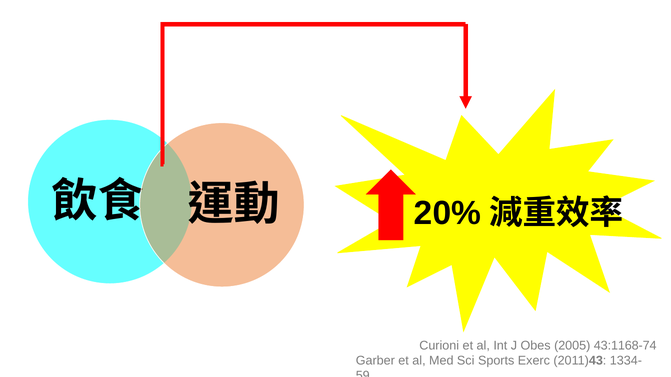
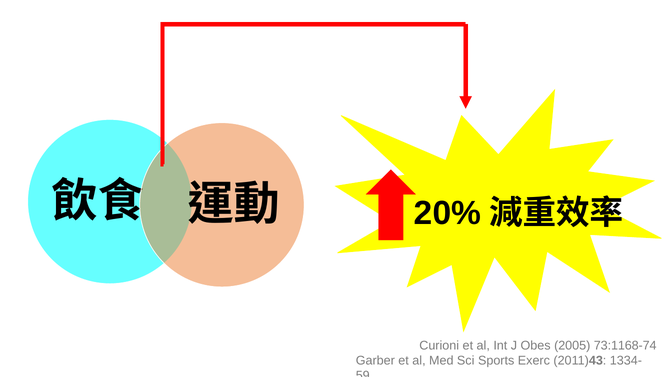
43:1168-74: 43:1168-74 -> 73:1168-74
